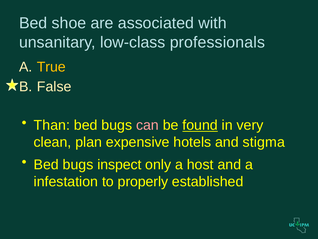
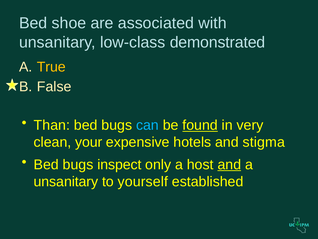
professionals: professionals -> demonstrated
can colour: pink -> light blue
plan: plan -> your
and at (229, 164) underline: none -> present
infestation at (66, 181): infestation -> unsanitary
properly: properly -> yourself
